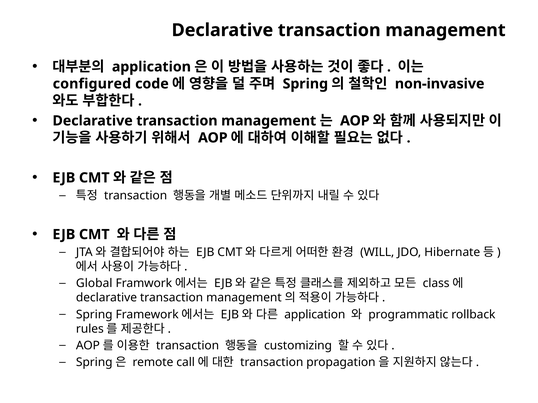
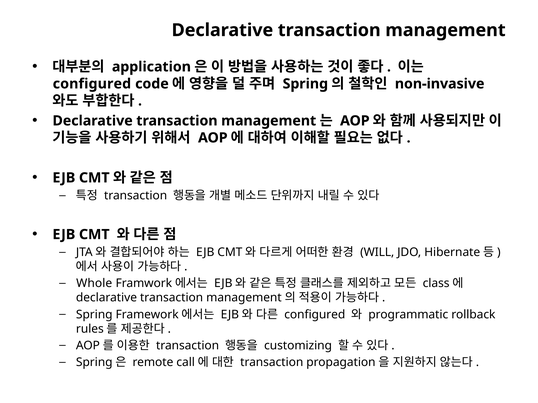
Global: Global -> Whole
application at (315, 315): application -> configured
